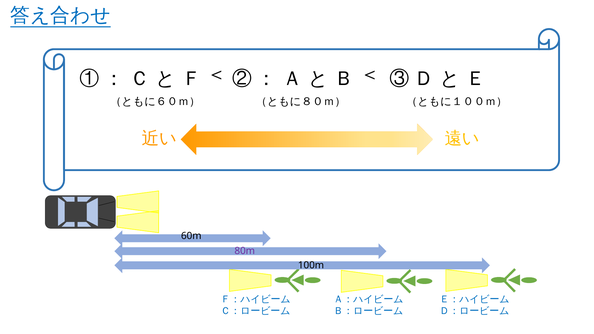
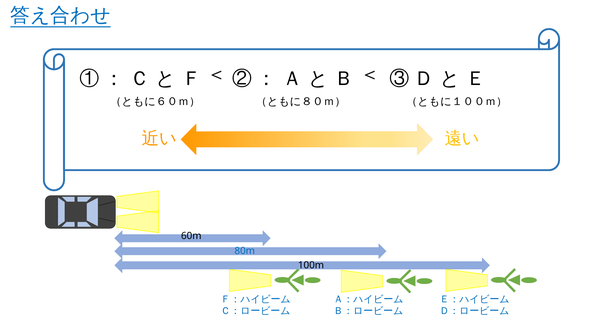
80m colour: purple -> blue
